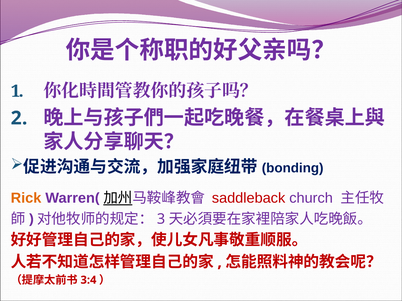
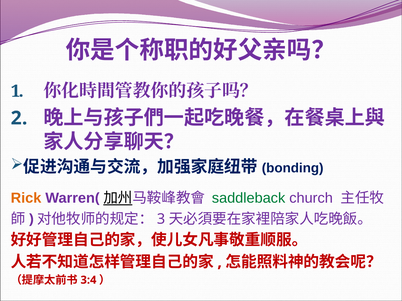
saddleback colour: red -> green
